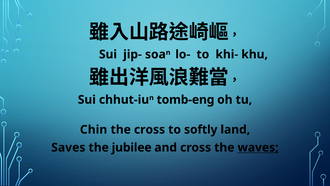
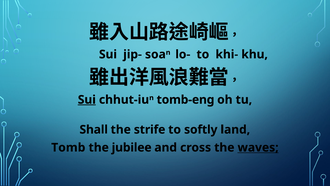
Sui at (87, 100) underline: none -> present
Chin: Chin -> Shall
the cross: cross -> strife
Saves: Saves -> Tomb
